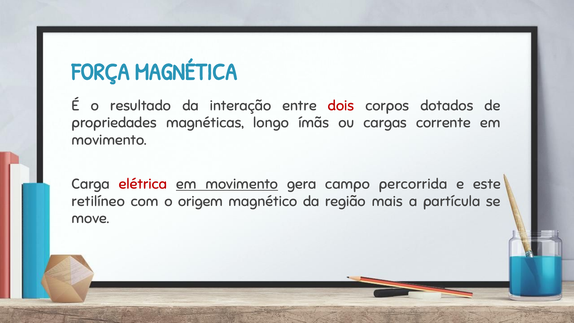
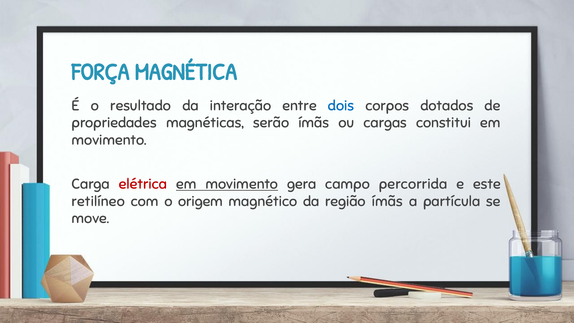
dois colour: red -> blue
longo: longo -> serão
corrente: corrente -> constitui
região mais: mais -> ímãs
